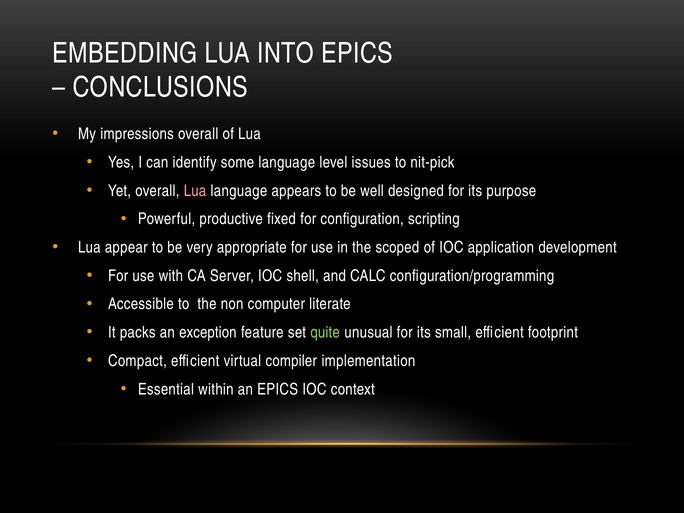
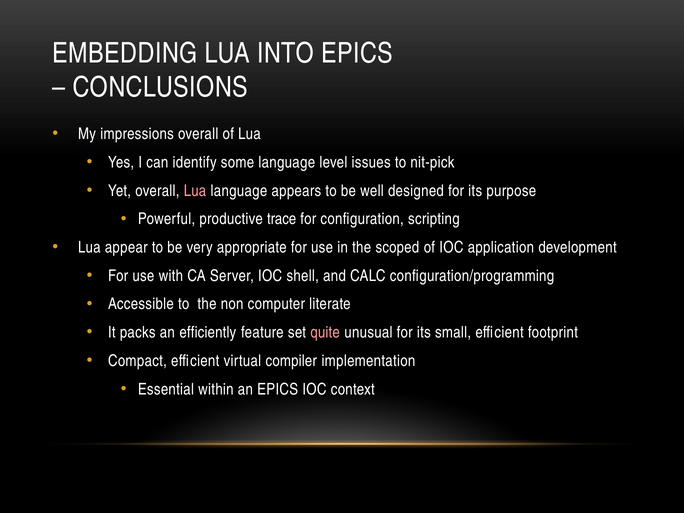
fixed: fixed -> trace
exception: exception -> efficiently
quite colour: light green -> pink
